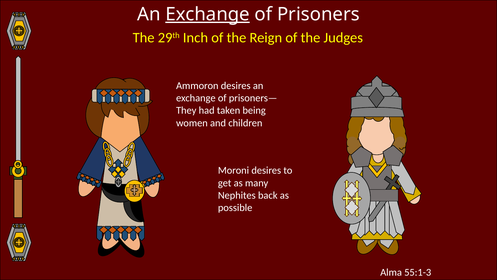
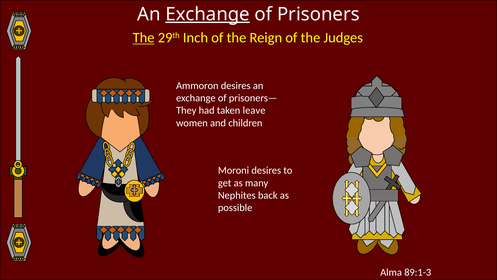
The at (144, 38) underline: none -> present
being: being -> leave
55:1-3: 55:1-3 -> 89:1-3
